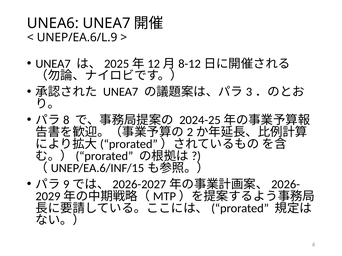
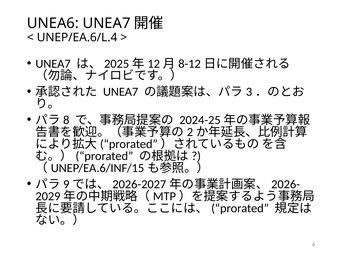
UNEP/EA.6/L.9: UNEP/EA.6/L.9 -> UNEP/EA.6/L.4
